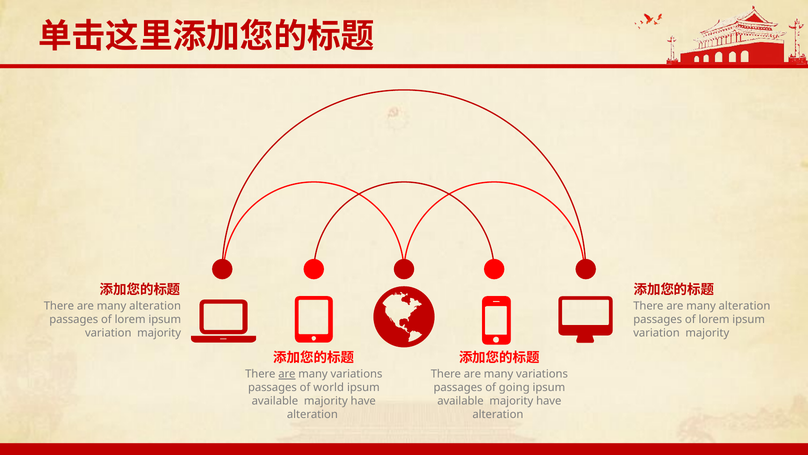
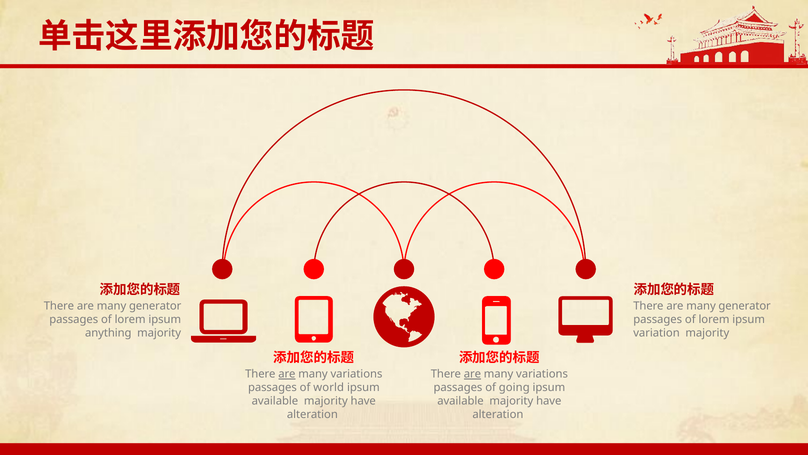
alteration at (155, 306): alteration -> generator
alteration at (745, 306): alteration -> generator
variation at (108, 333): variation -> anything
are at (472, 374) underline: none -> present
